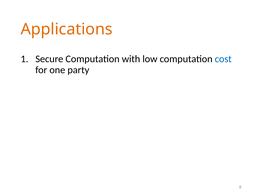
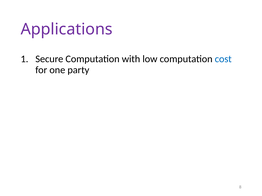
Applications colour: orange -> purple
